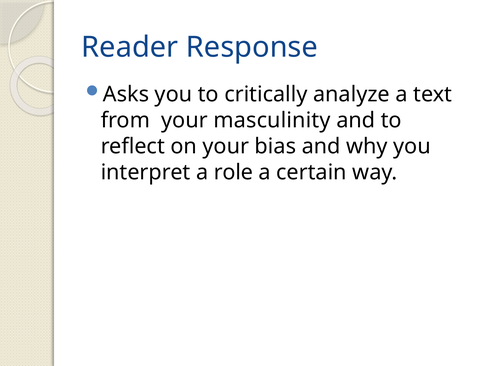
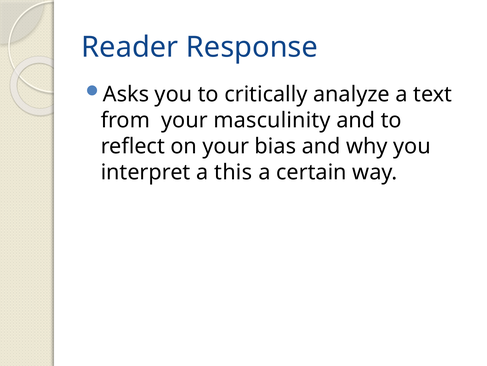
role: role -> this
